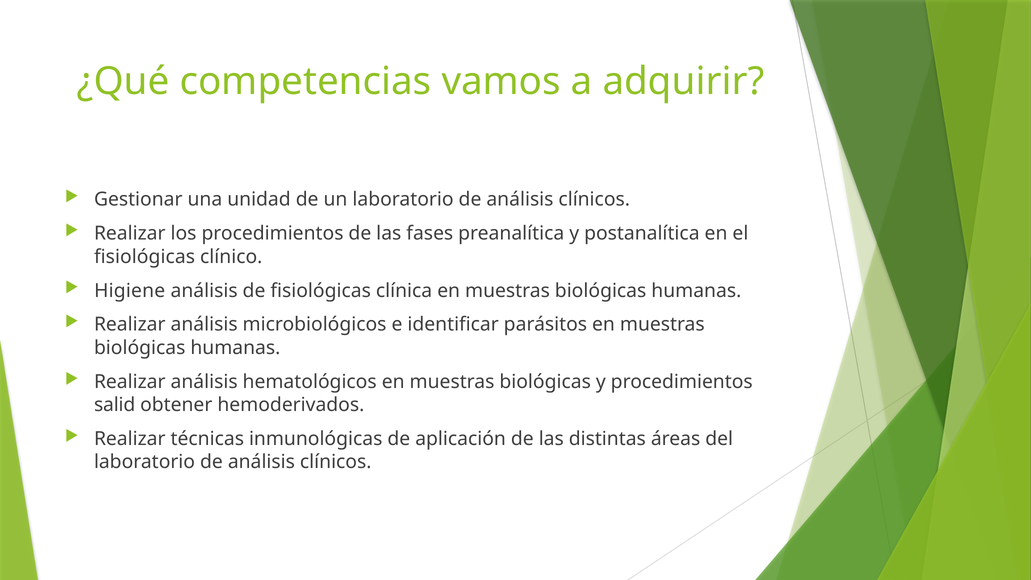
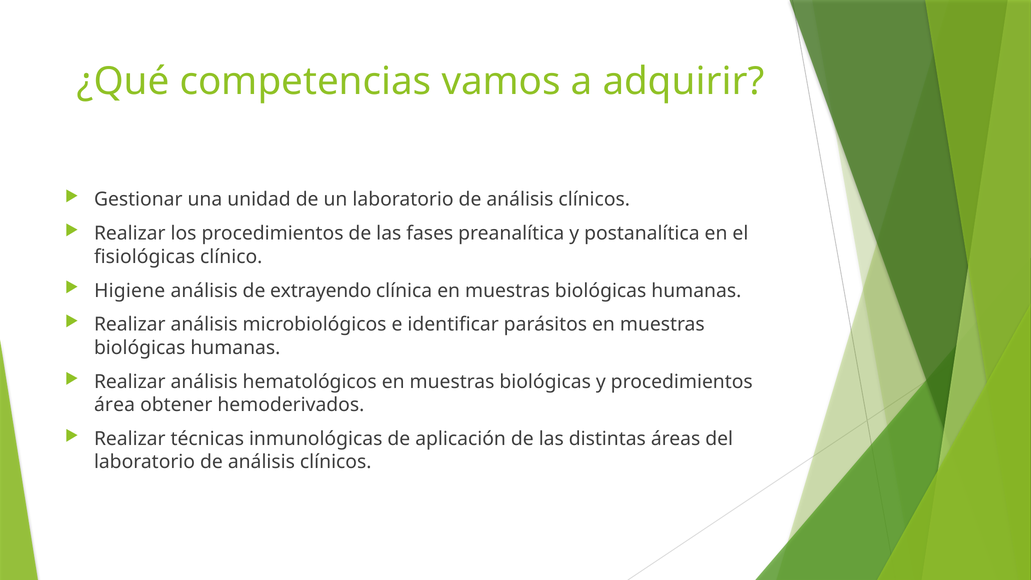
de fisiológicas: fisiológicas -> extrayendo
salid: salid -> área
